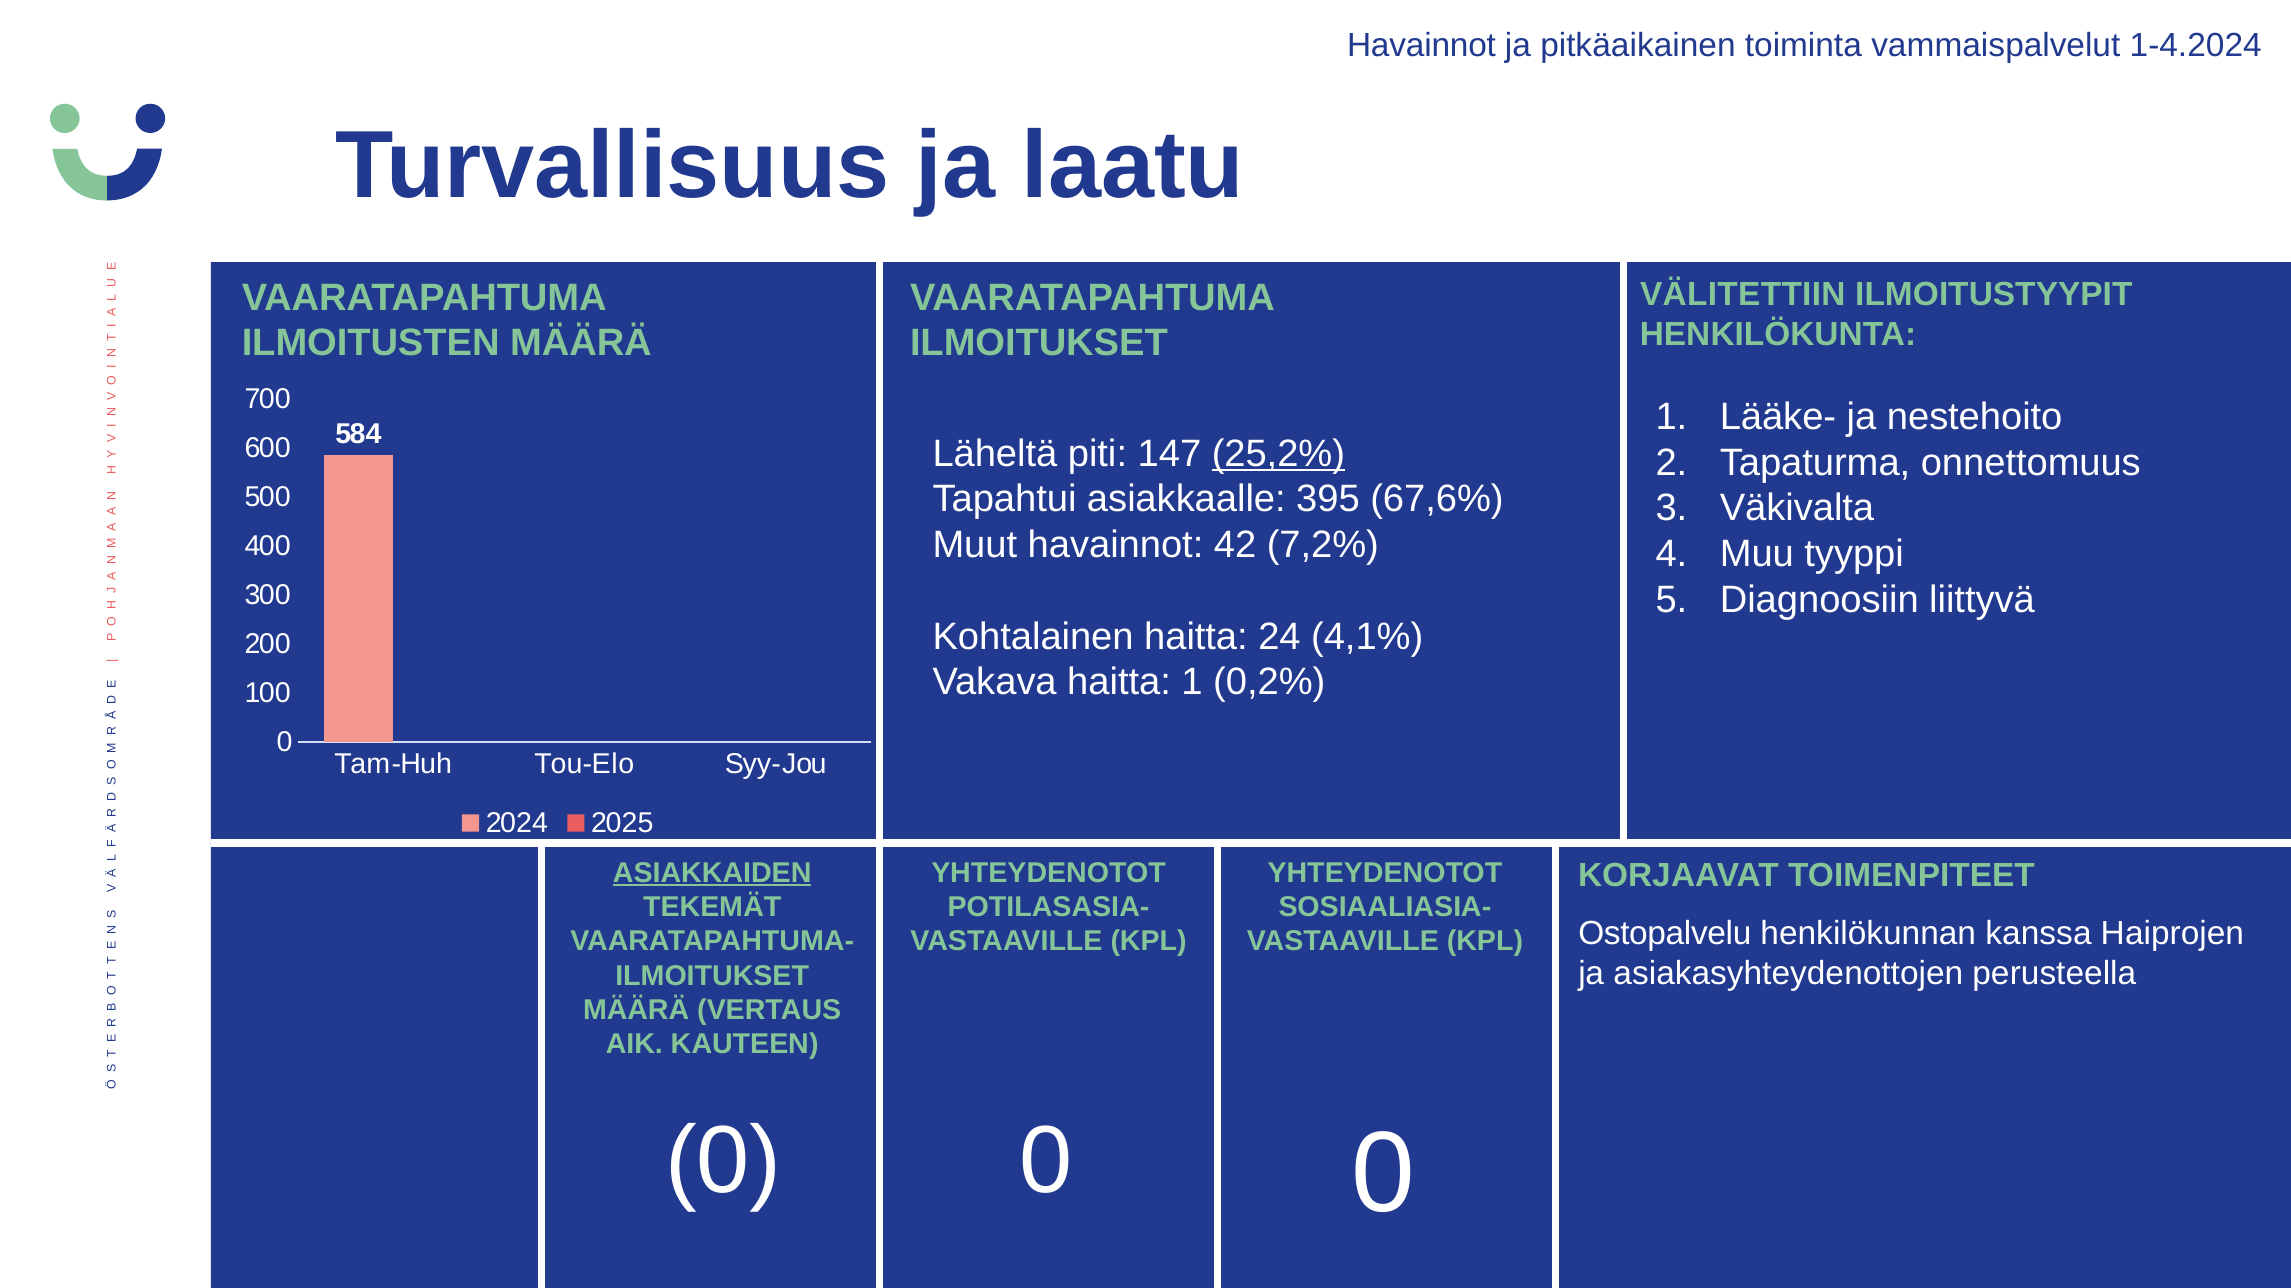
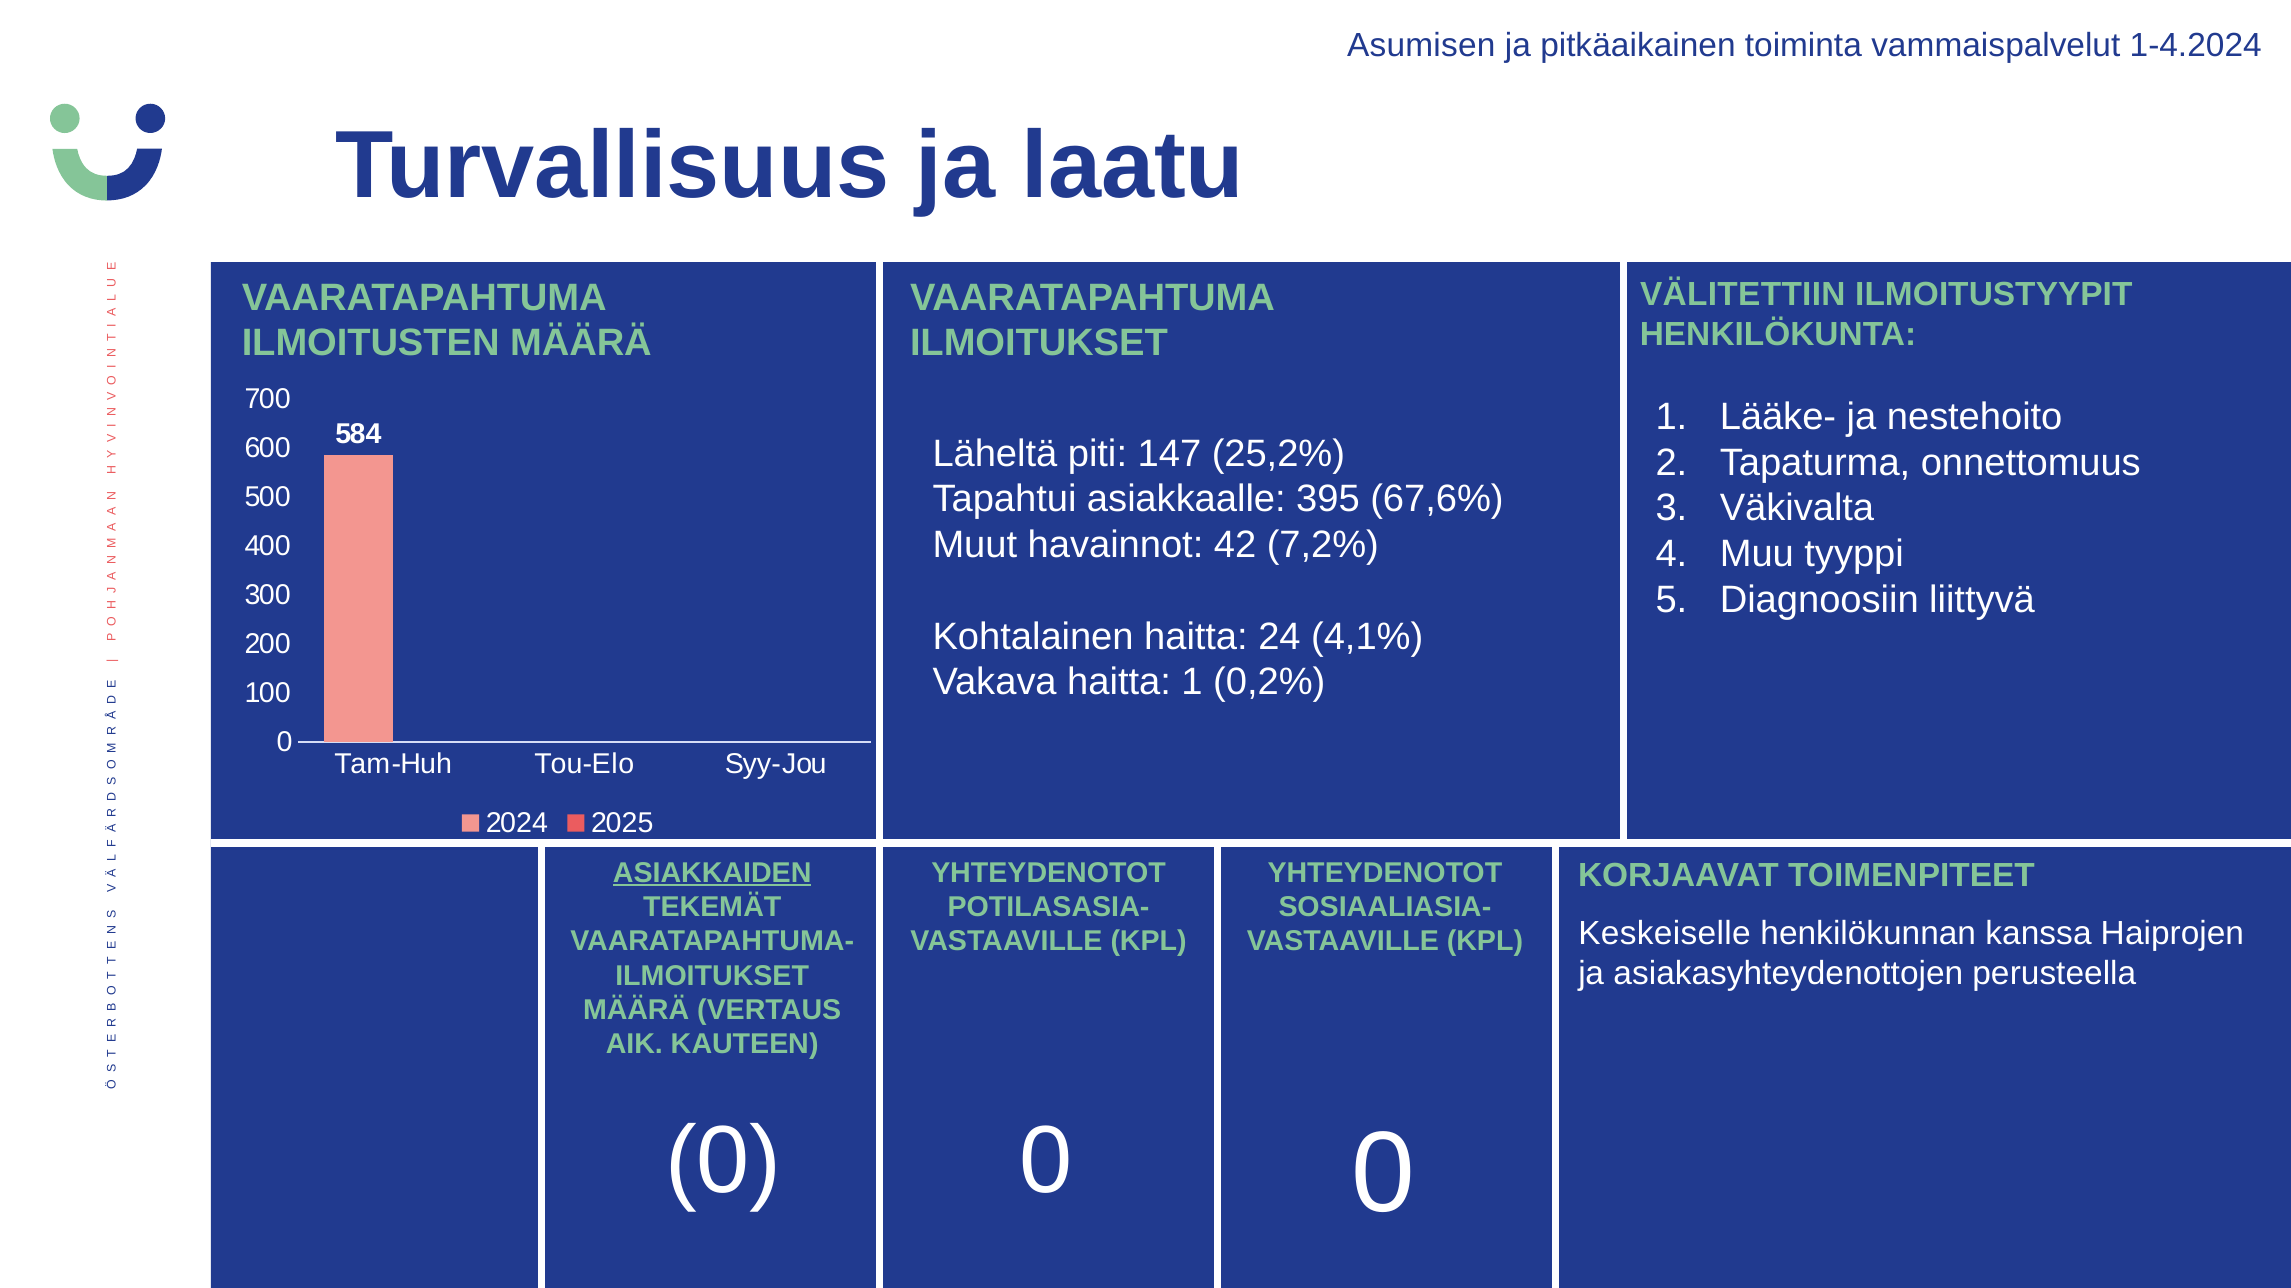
Havainnot at (1422, 45): Havainnot -> Asumisen
25,2% underline: present -> none
Ostopalvelu: Ostopalvelu -> Keskeiselle
